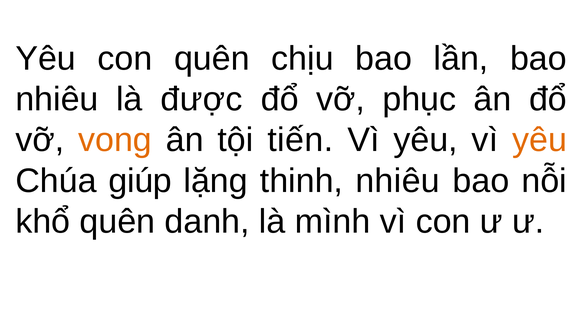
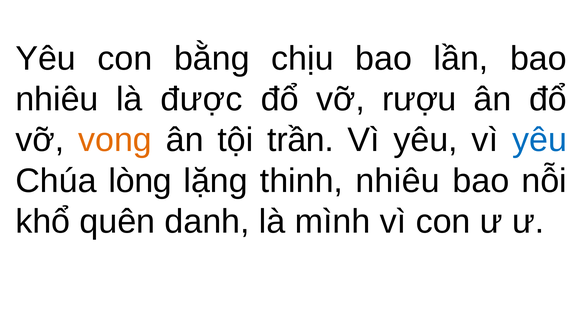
con quên: quên -> bằng
phục: phục -> rượu
tiến: tiến -> trần
yêu at (540, 140) colour: orange -> blue
giúp: giúp -> lòng
